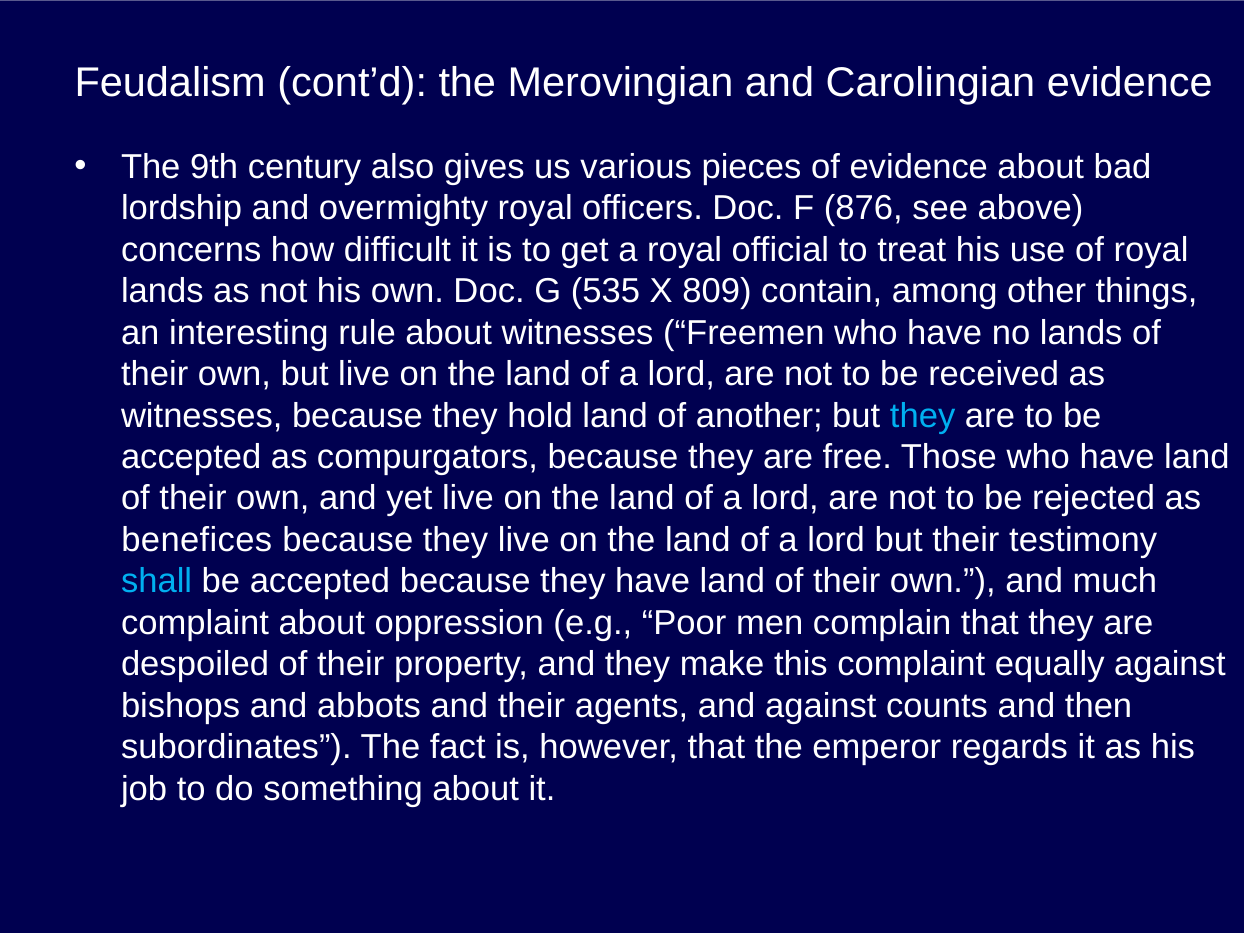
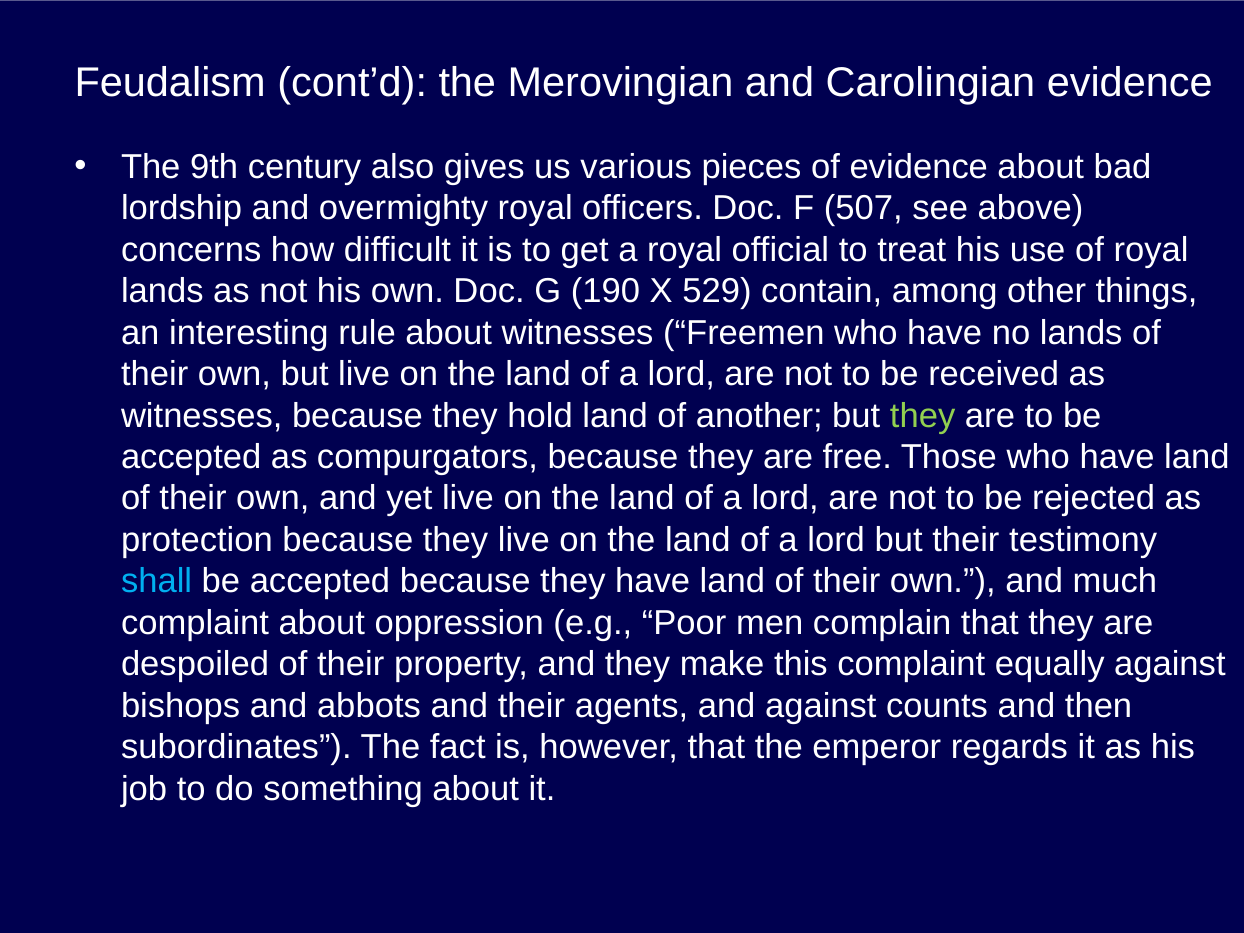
876: 876 -> 507
535: 535 -> 190
809: 809 -> 529
they at (923, 416) colour: light blue -> light green
benefices: benefices -> protection
